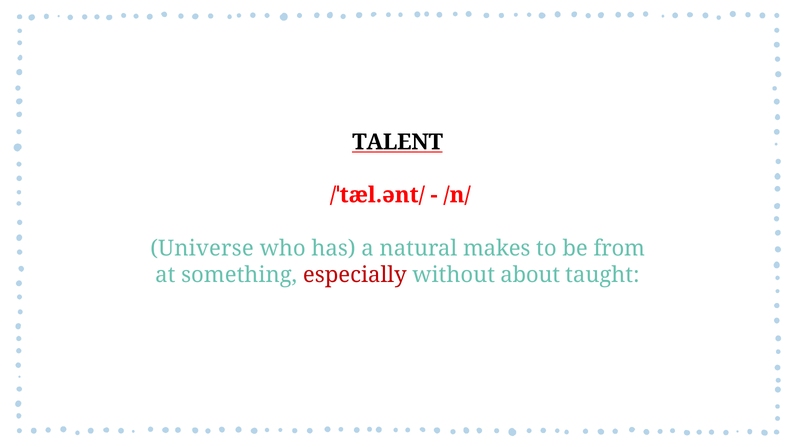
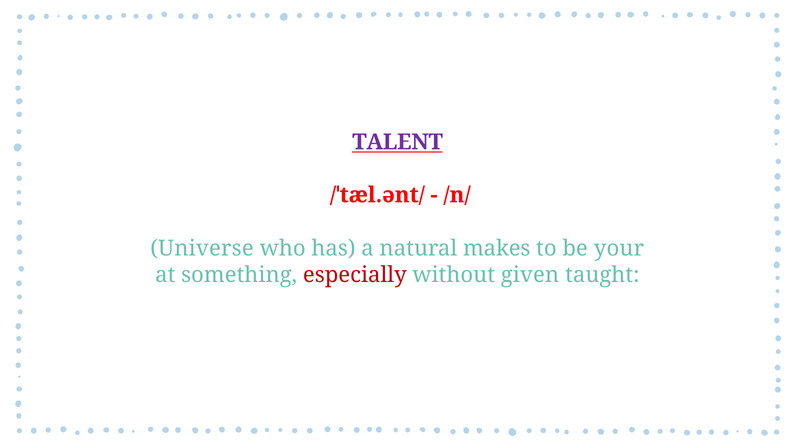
TALENT colour: black -> purple
from: from -> your
about: about -> given
